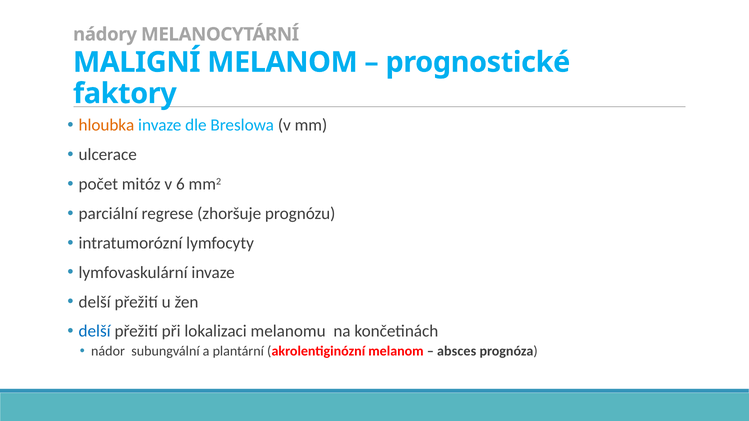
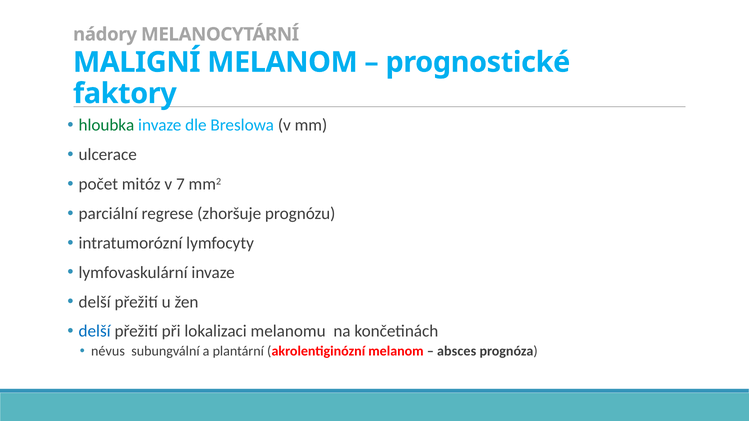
hloubka colour: orange -> green
6: 6 -> 7
nádor: nádor -> névus
